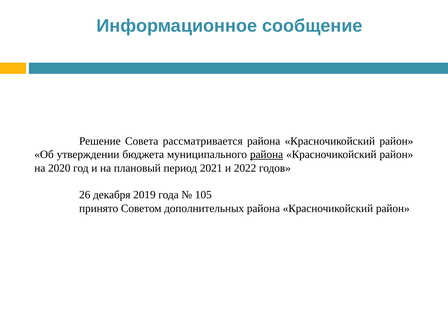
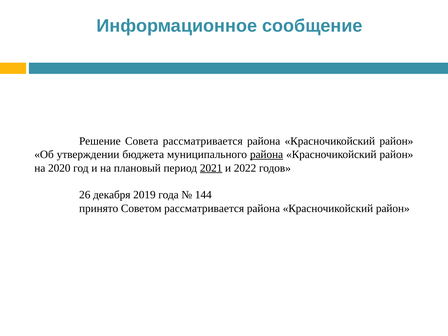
2021 underline: none -> present
105: 105 -> 144
Советом дополнительных: дополнительных -> рассматривается
